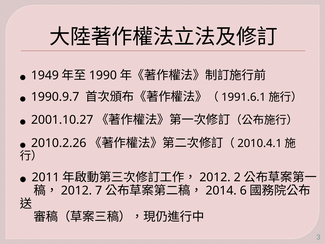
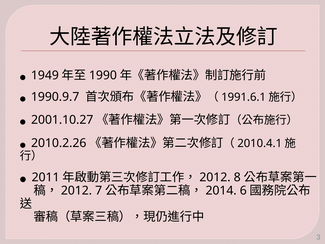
2: 2 -> 8
